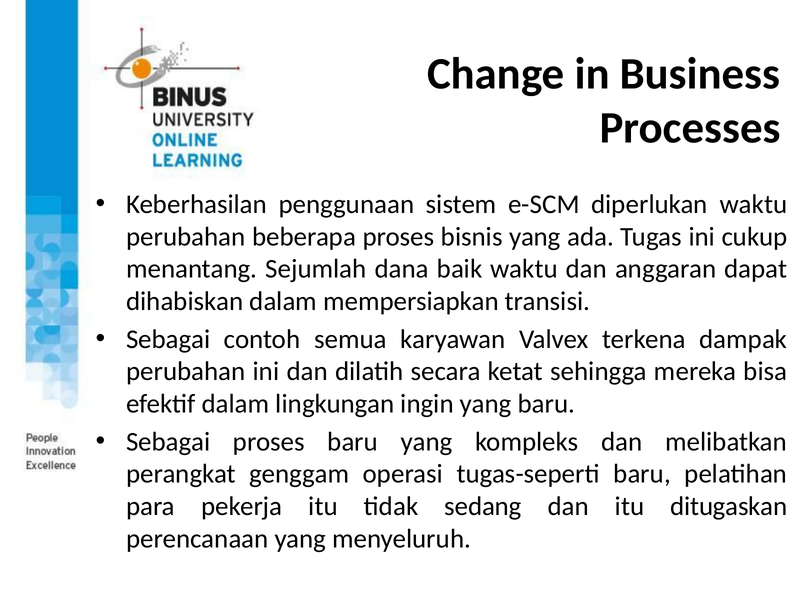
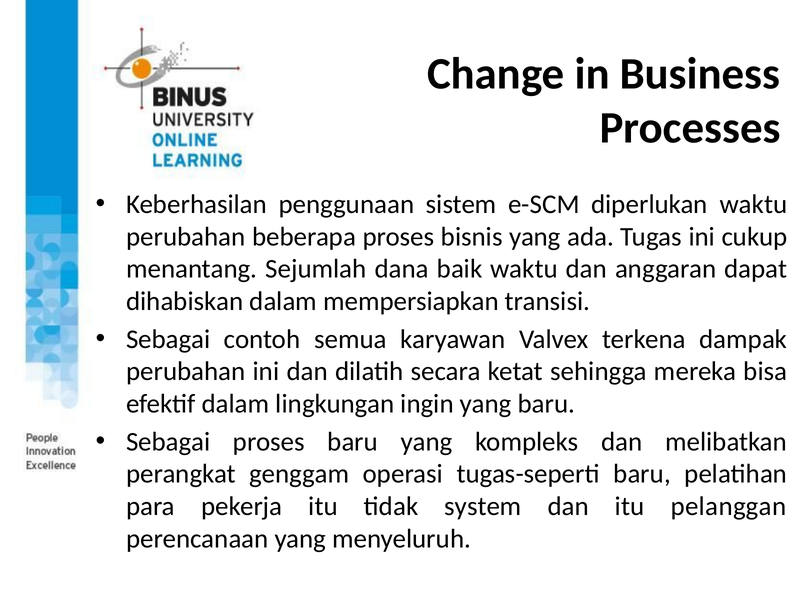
sedang: sedang -> system
ditugaskan: ditugaskan -> pelanggan
